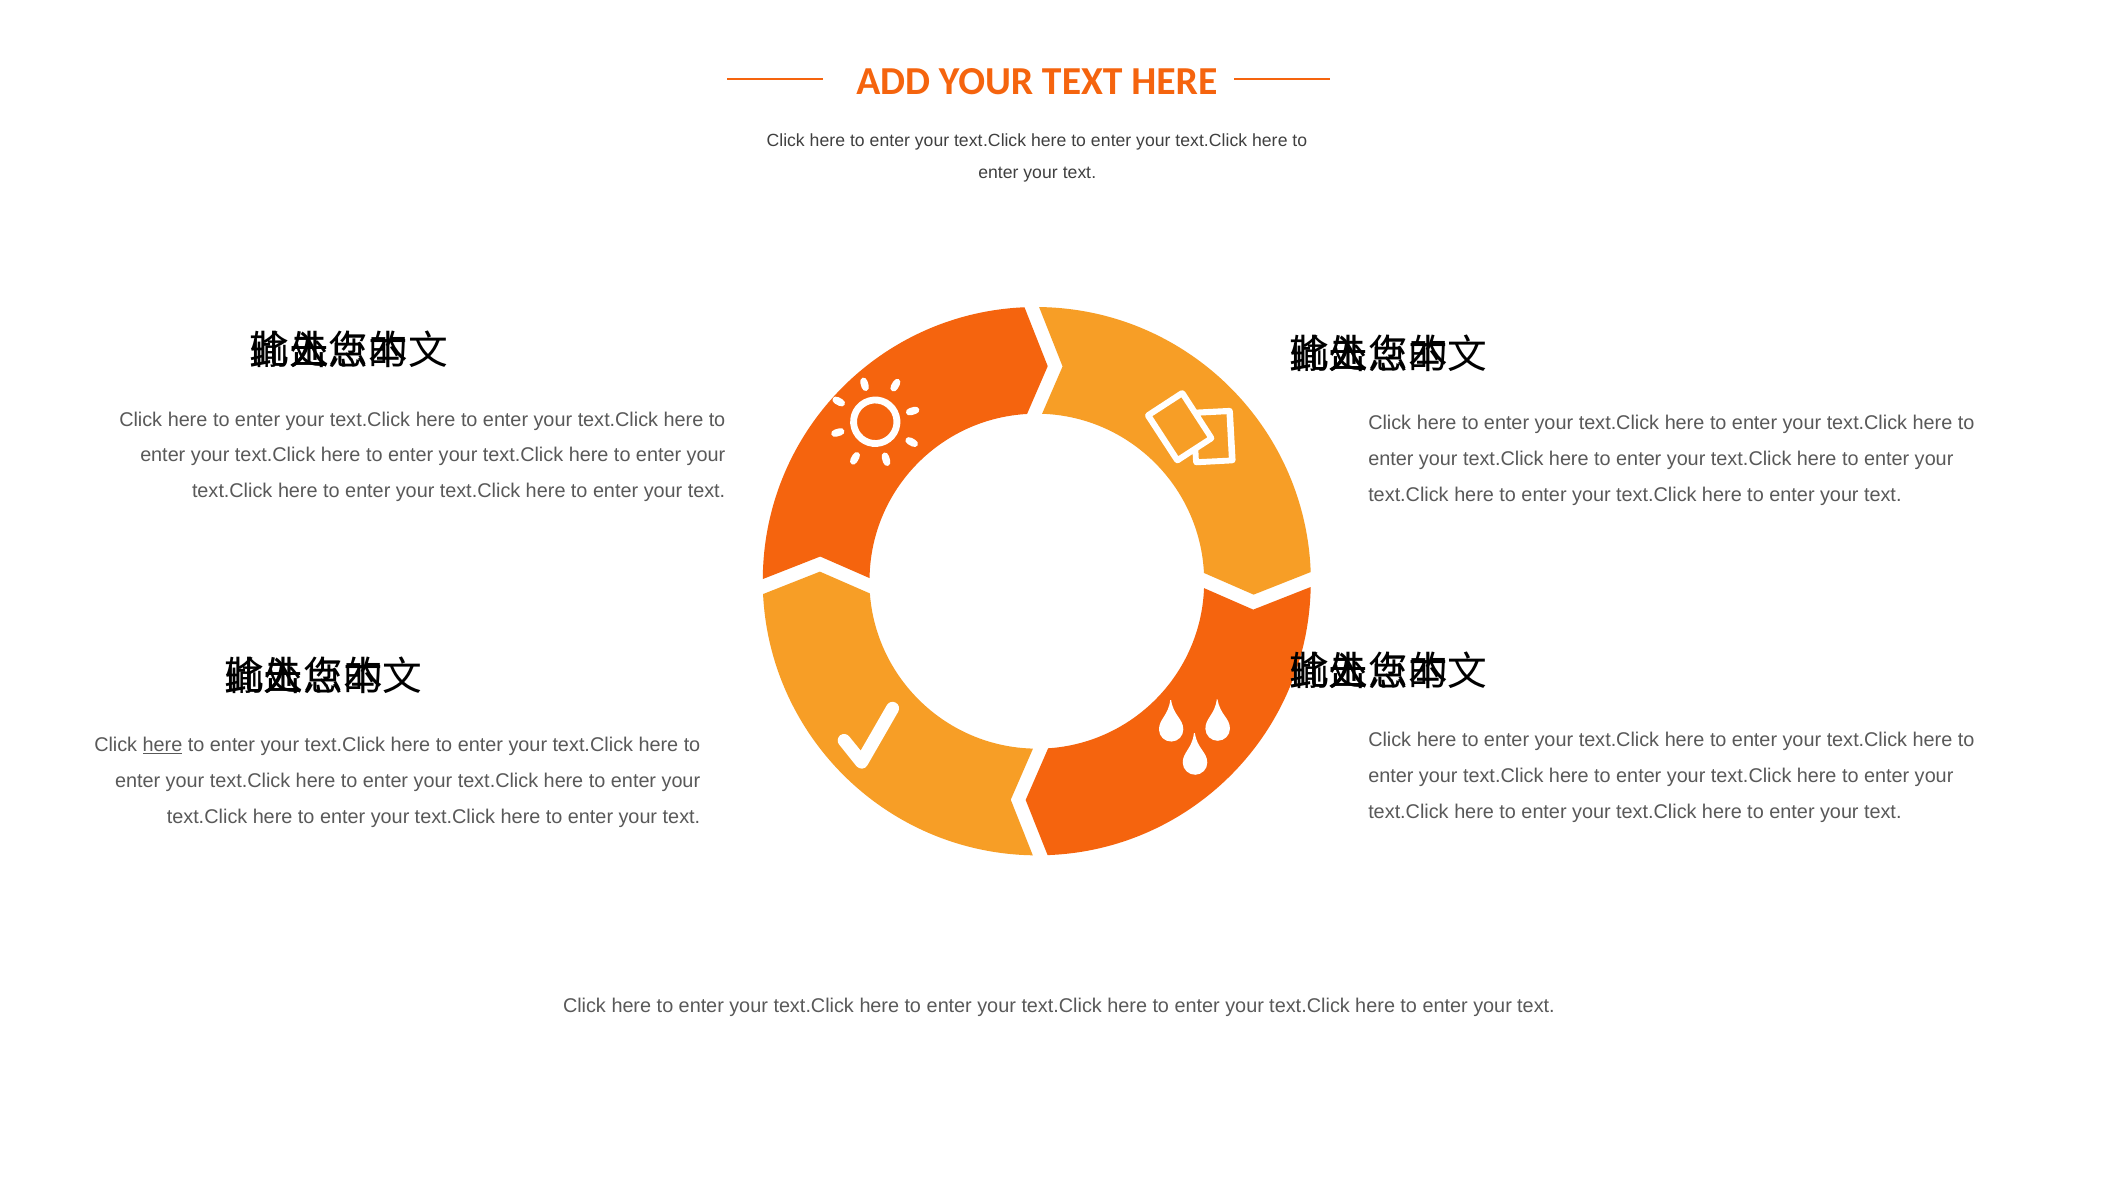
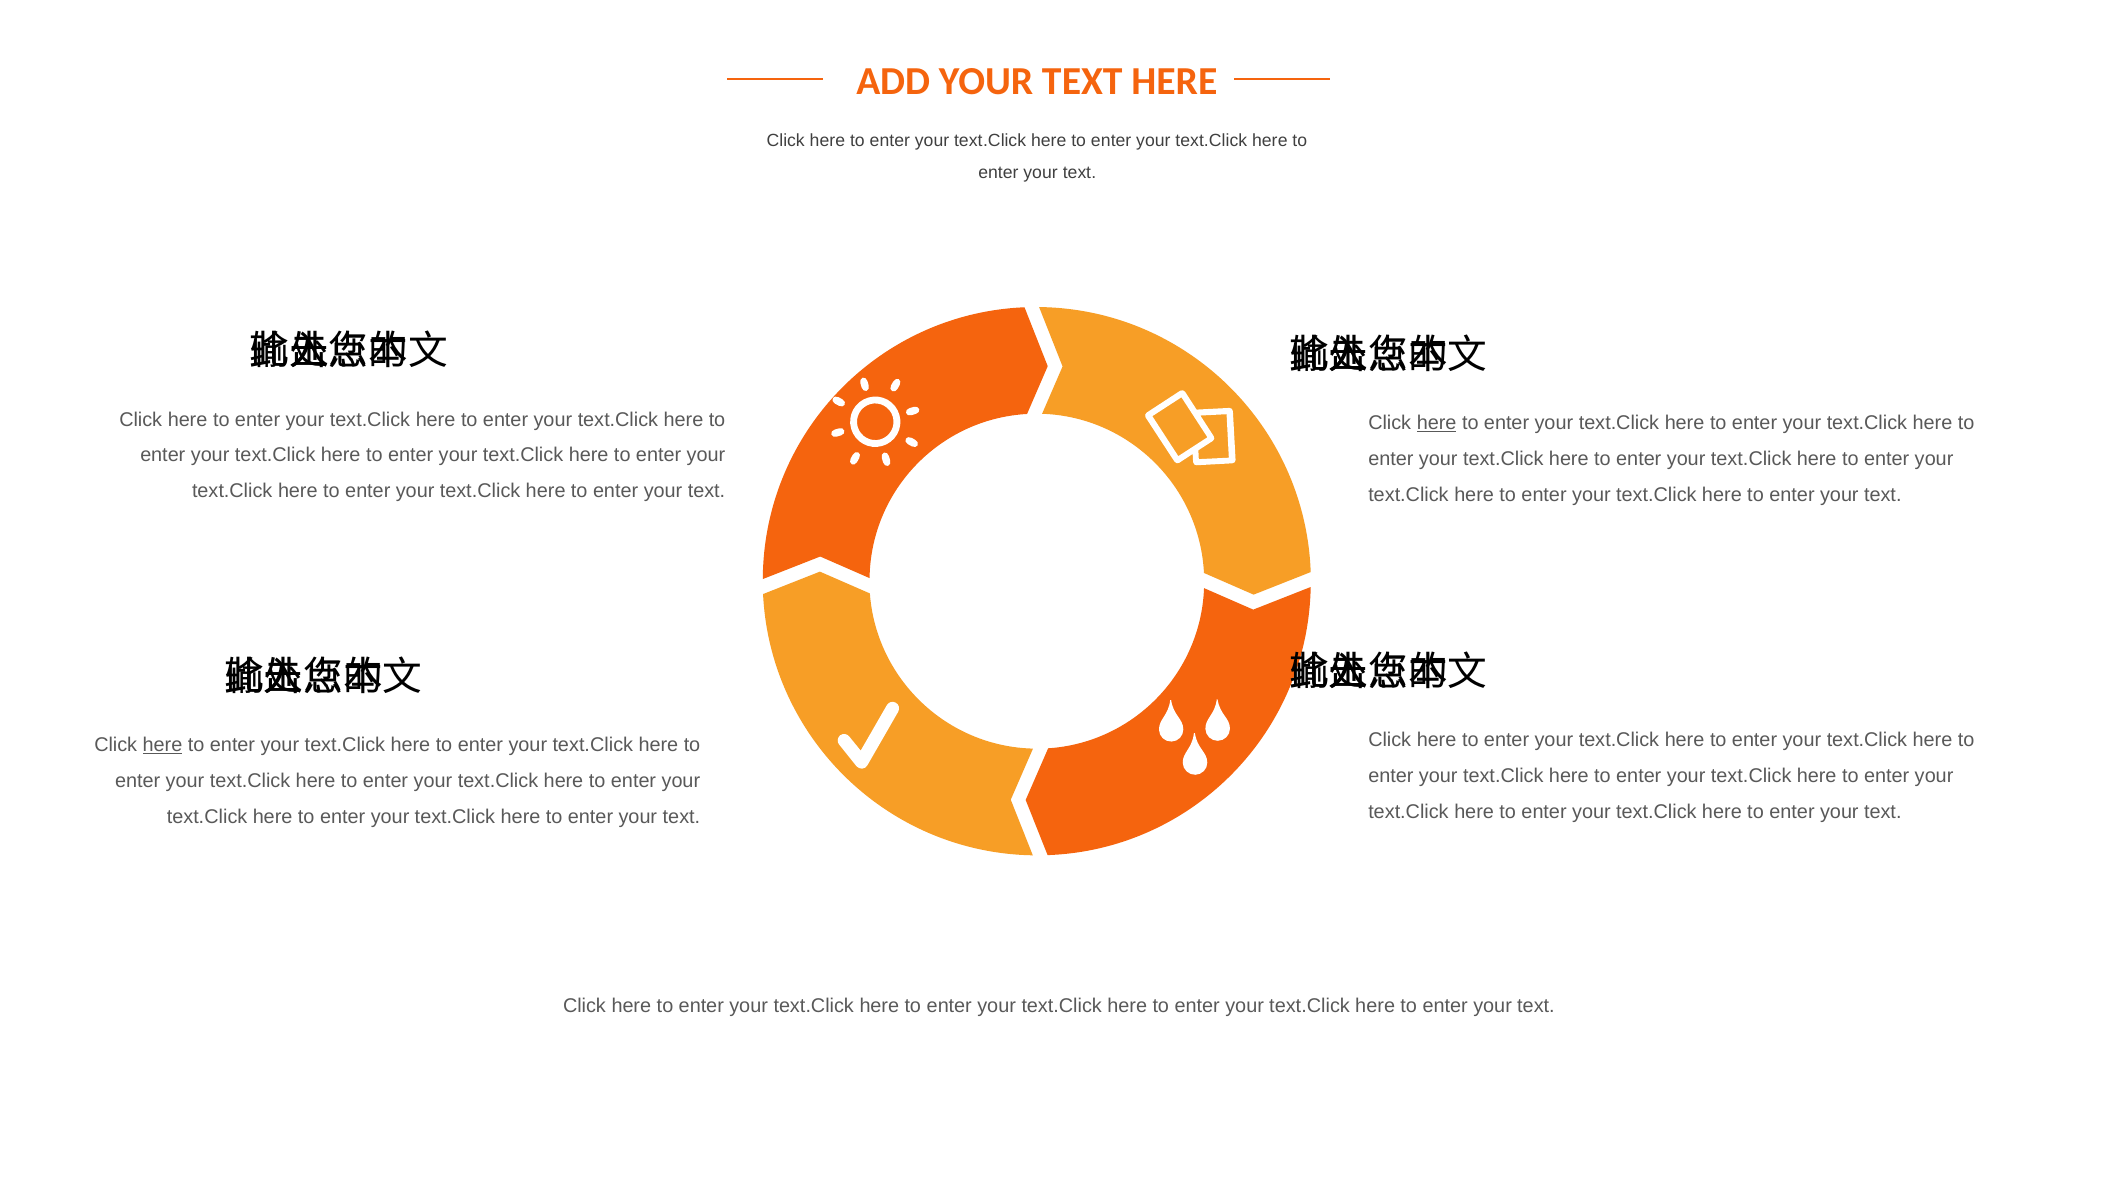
here at (1437, 423) underline: none -> present
